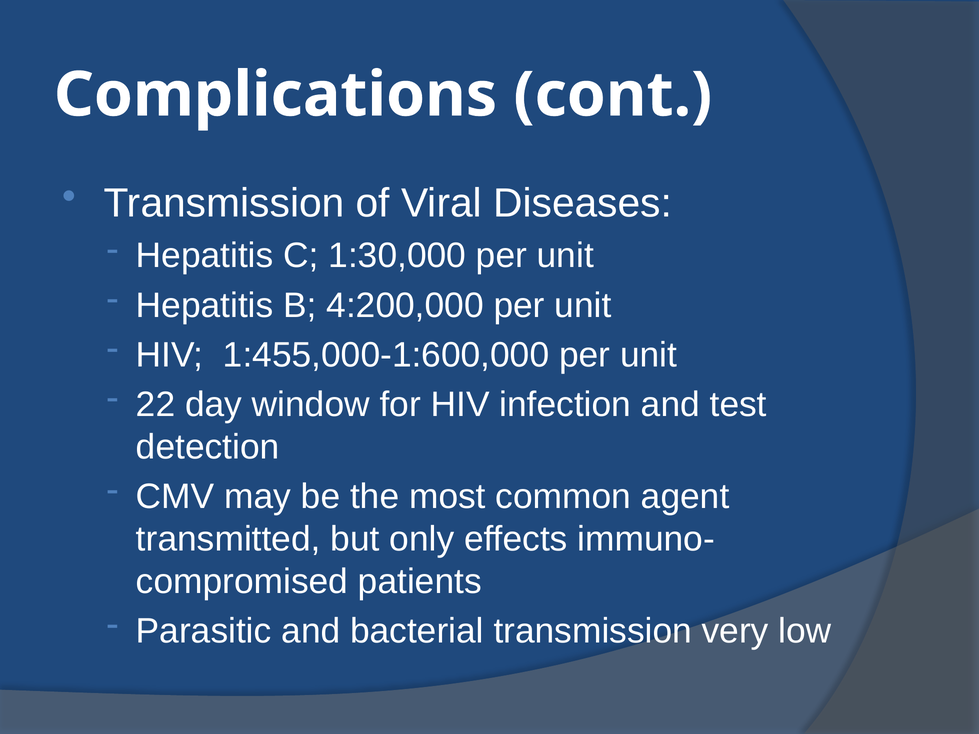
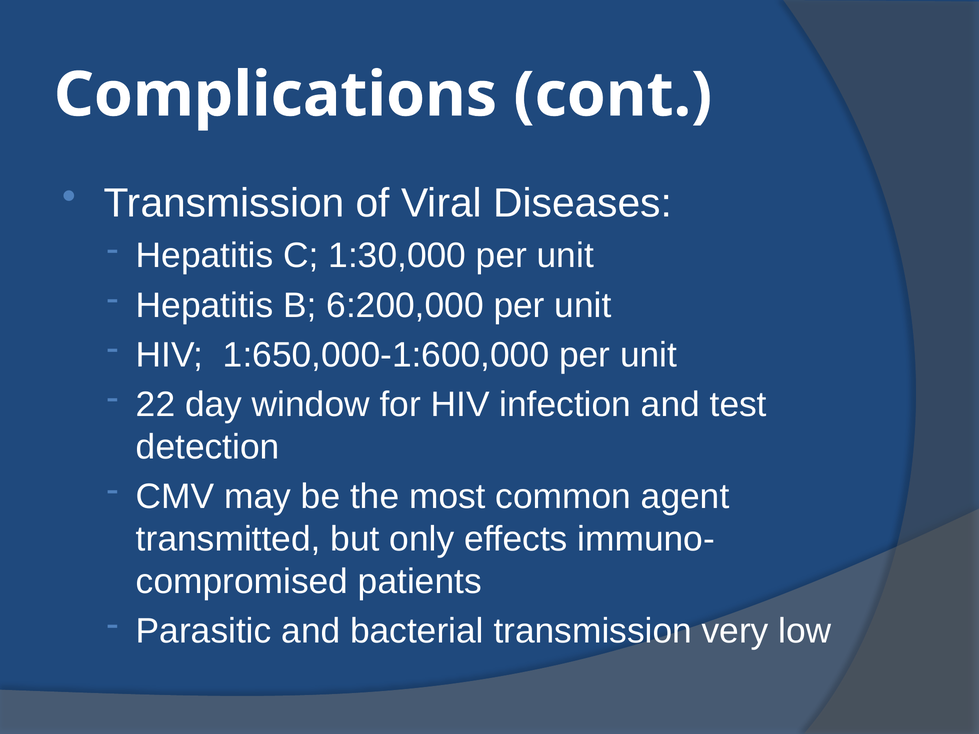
4:200,000: 4:200,000 -> 6:200,000
1:455,000-1:600,000: 1:455,000-1:600,000 -> 1:650,000-1:600,000
